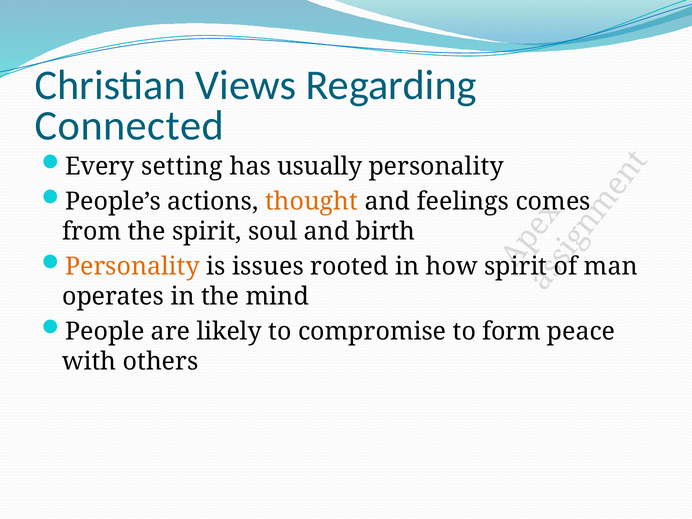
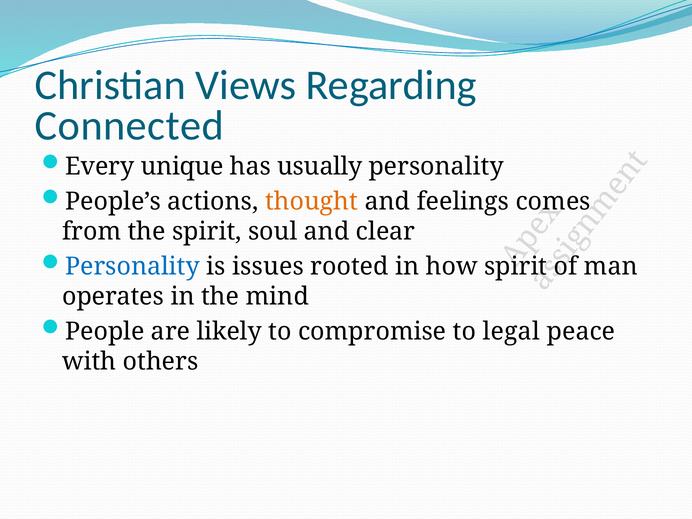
setting: setting -> unique
birth: birth -> clear
Personality at (133, 266) colour: orange -> blue
form: form -> legal
